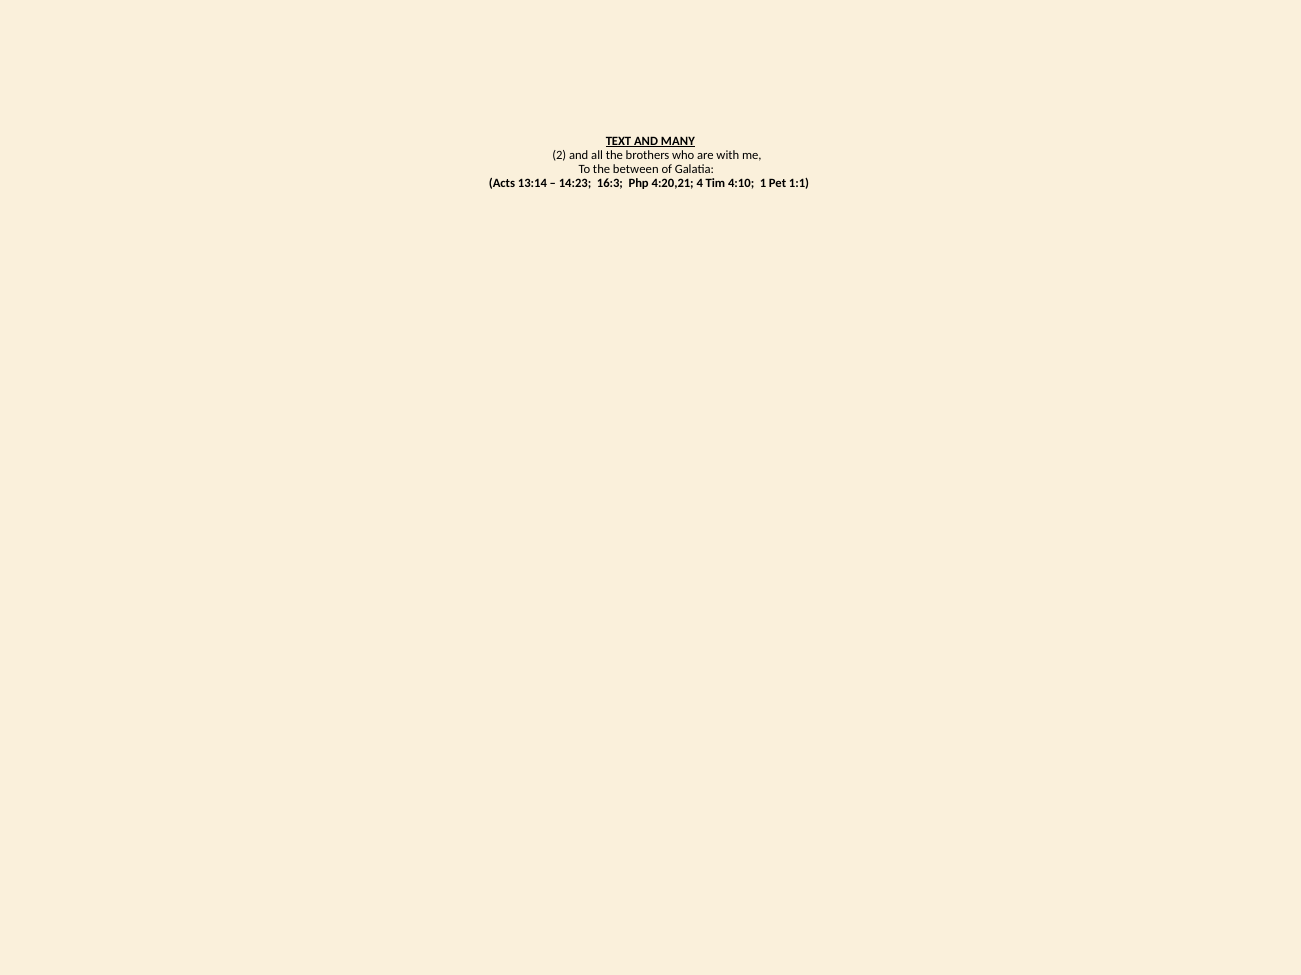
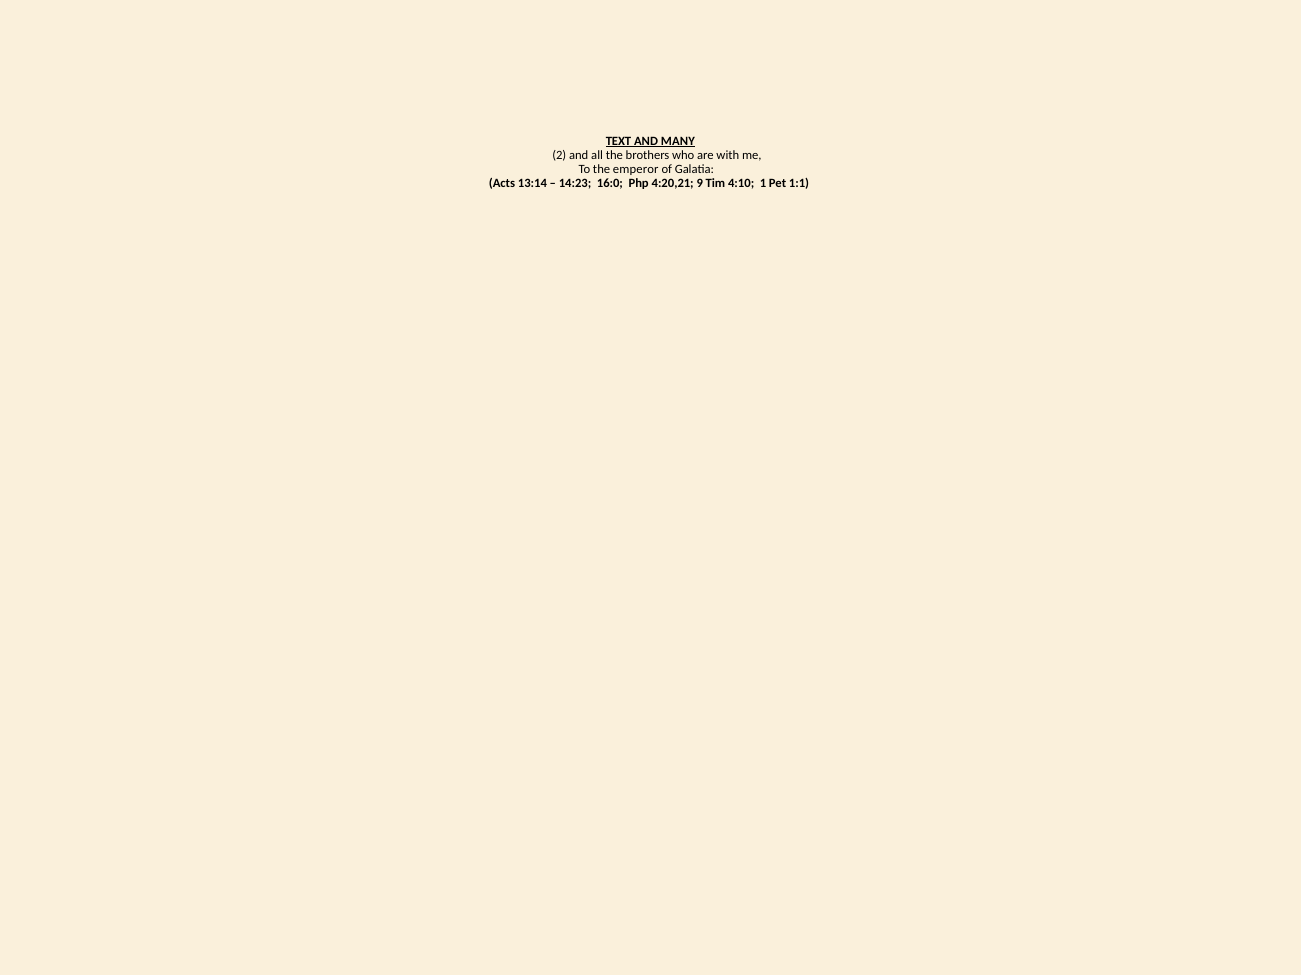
between: between -> emperor
16:3: 16:3 -> 16:0
4: 4 -> 9
